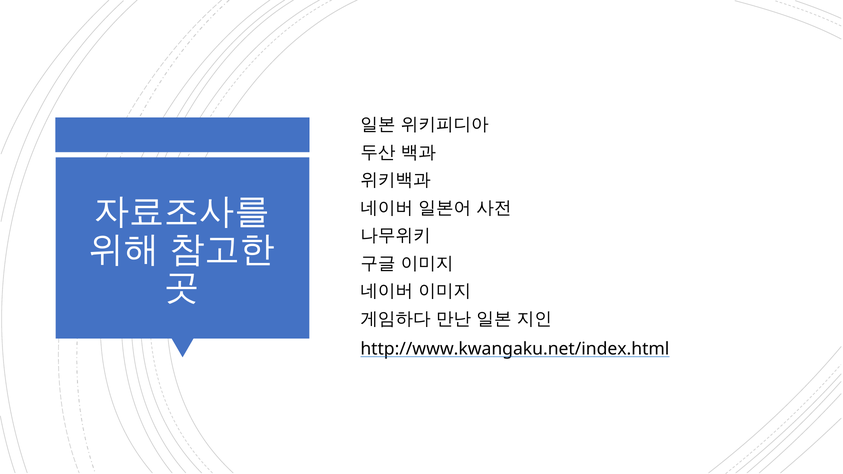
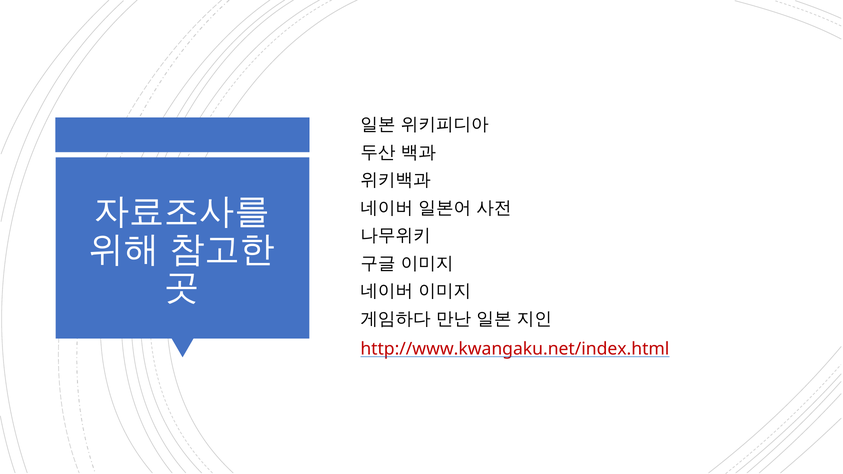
http://www.kwangaku.net/index.html colour: black -> red
